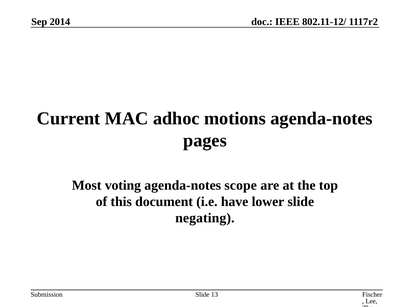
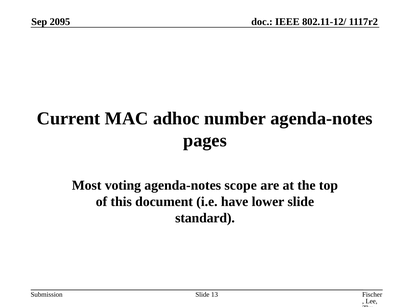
2014: 2014 -> 2095
motions: motions -> number
negating: negating -> standard
